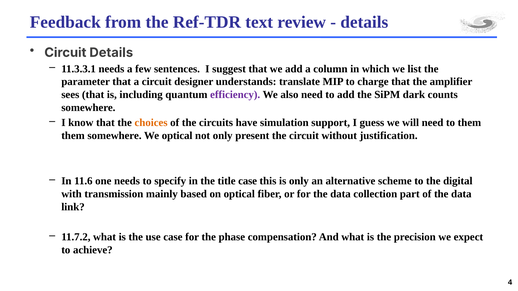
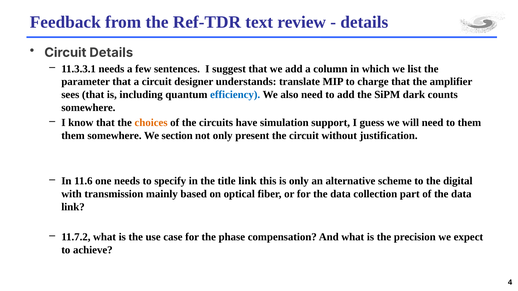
efficiency colour: purple -> blue
We optical: optical -> section
title case: case -> link
